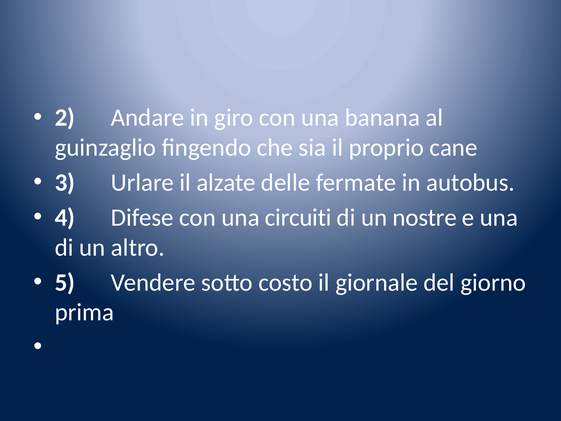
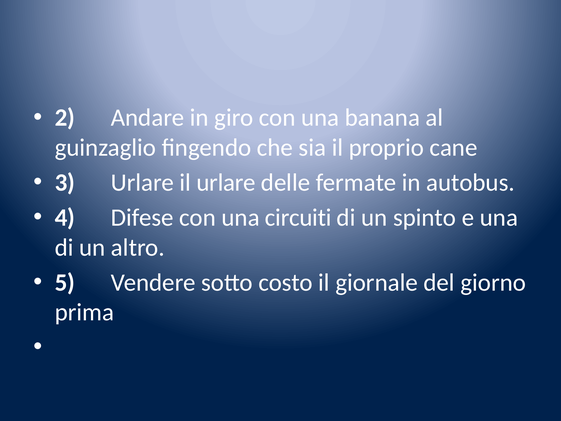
il alzate: alzate -> urlare
nostre: nostre -> spinto
